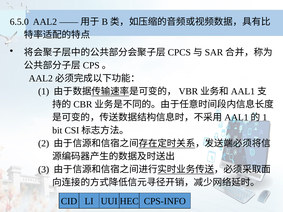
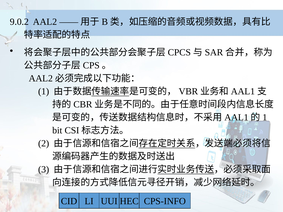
6.5.0: 6.5.0 -> 9.0.2
